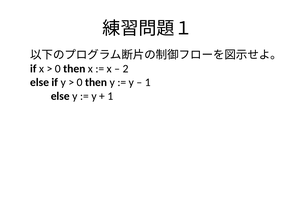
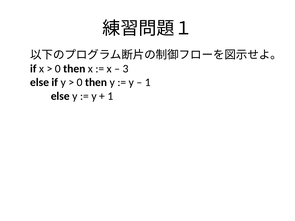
2: 2 -> 3
